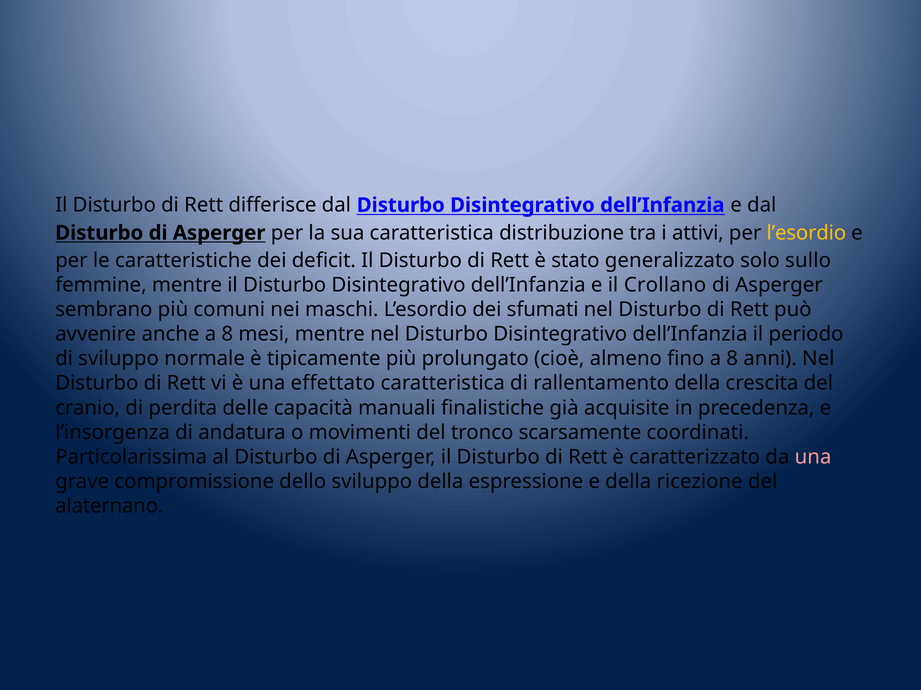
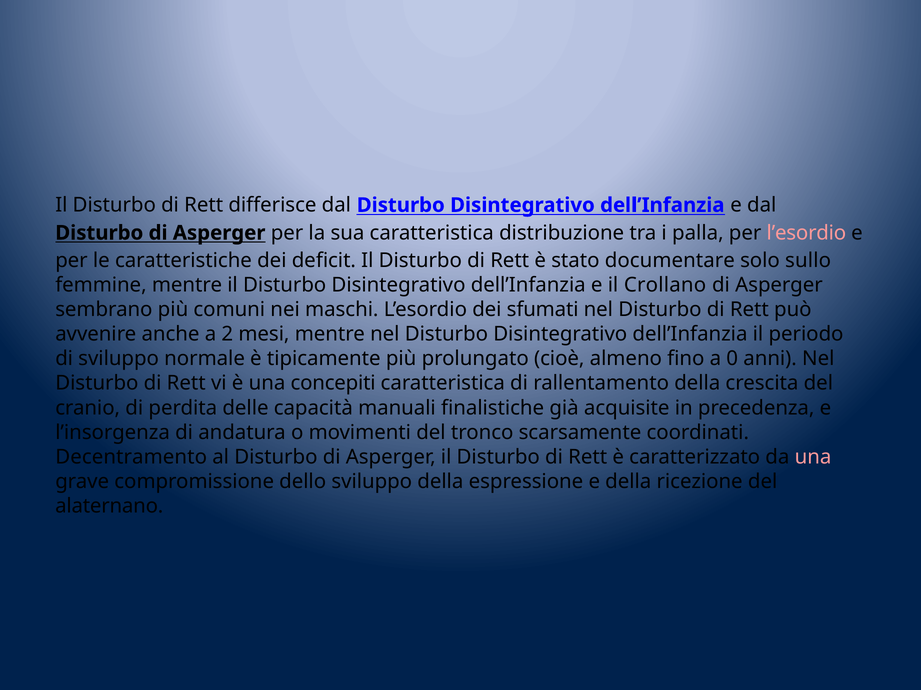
attivi: attivi -> palla
l’esordio at (806, 233) colour: yellow -> pink
generalizzato: generalizzato -> documentare
anche a 8: 8 -> 2
fino a 8: 8 -> 0
effettato: effettato -> concepiti
Particolarissima: Particolarissima -> Decentramento
